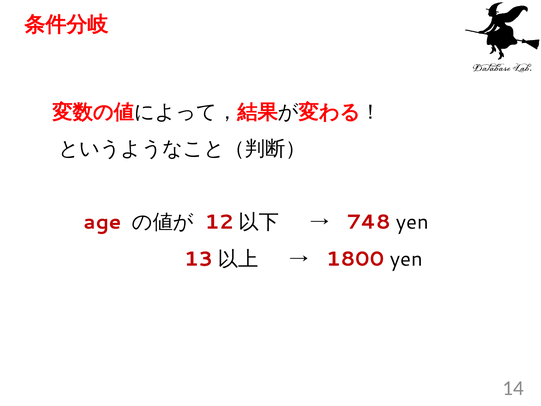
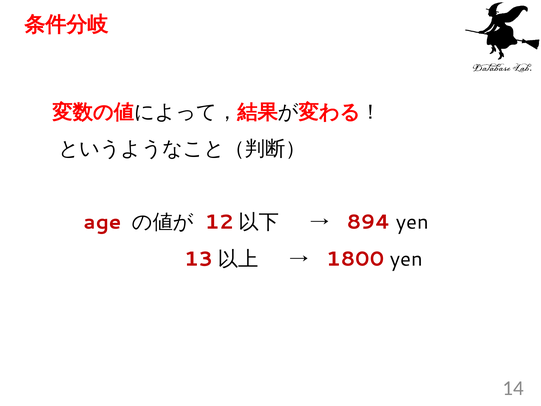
748: 748 -> 894
